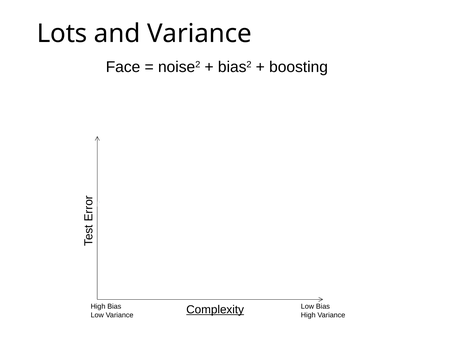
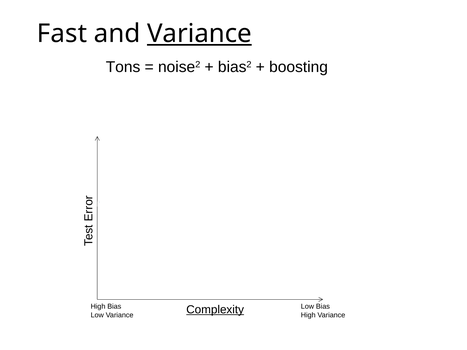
Lots: Lots -> Fast
Variance at (199, 34) underline: none -> present
Face: Face -> Tons
